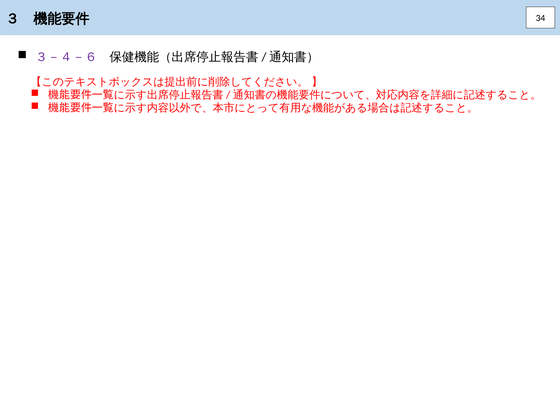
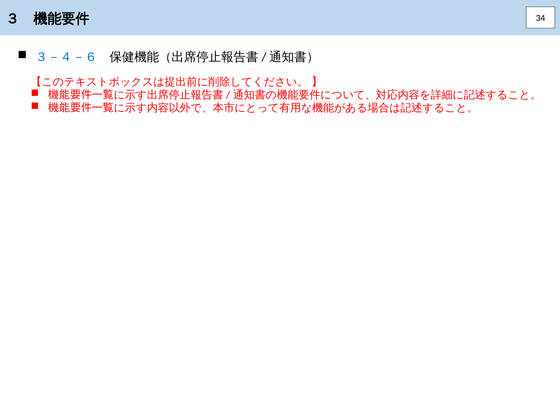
３－４－６ colour: purple -> blue
